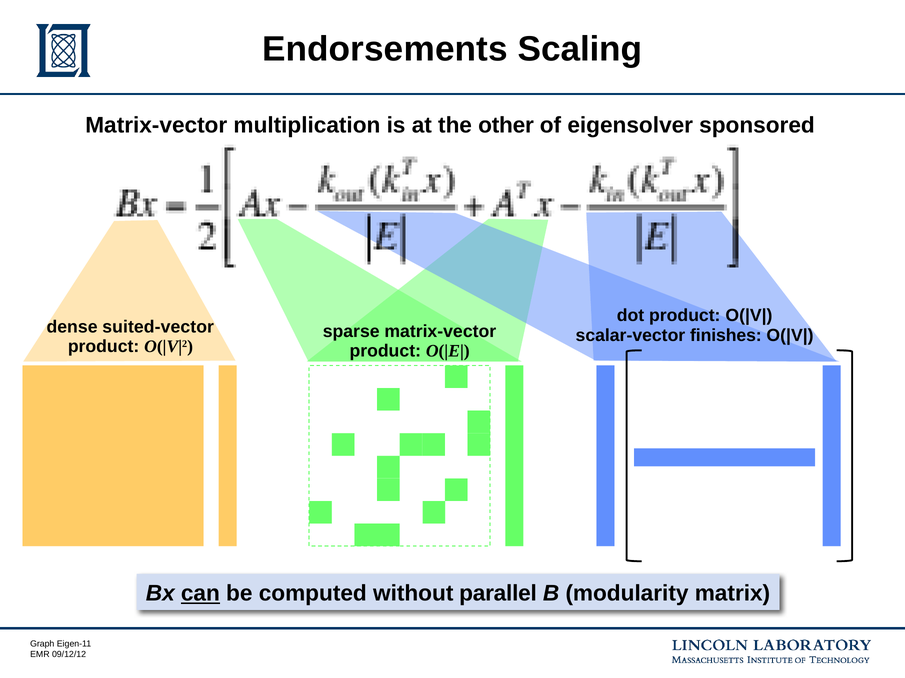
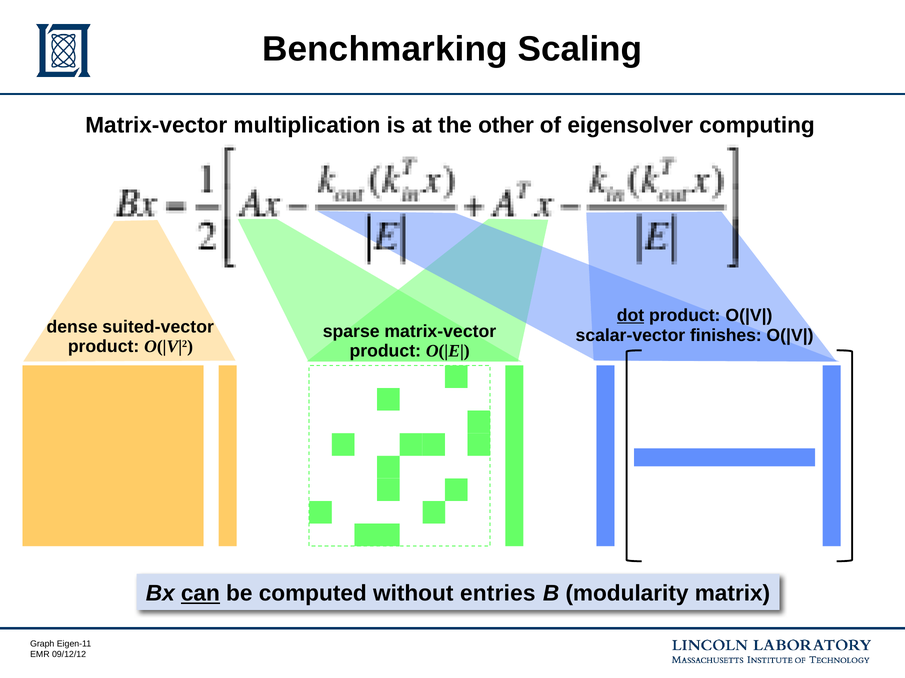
Endorsements: Endorsements -> Benchmarking
sponsored: sponsored -> computing
dot underline: none -> present
parallel: parallel -> entries
